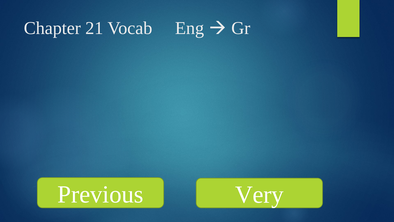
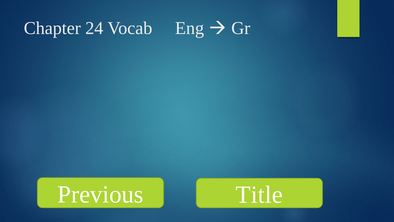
21: 21 -> 24
Very: Very -> Title
